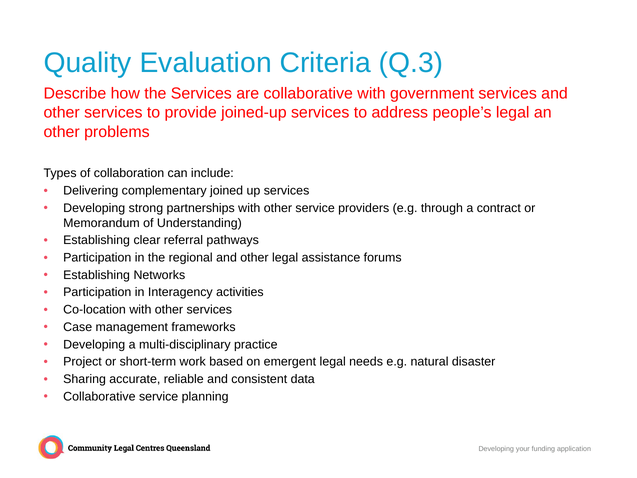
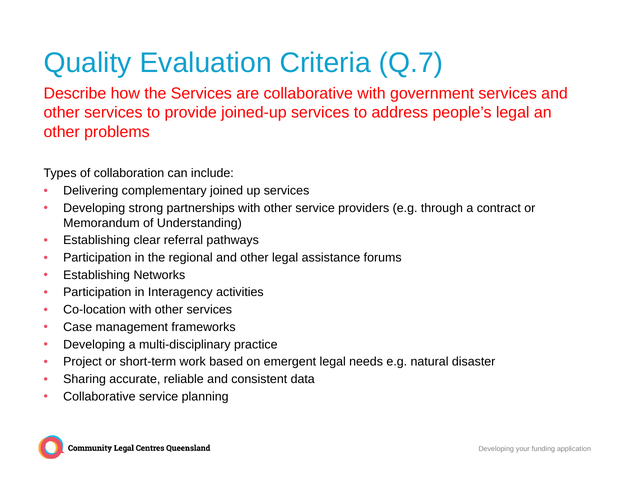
Q.3: Q.3 -> Q.7
